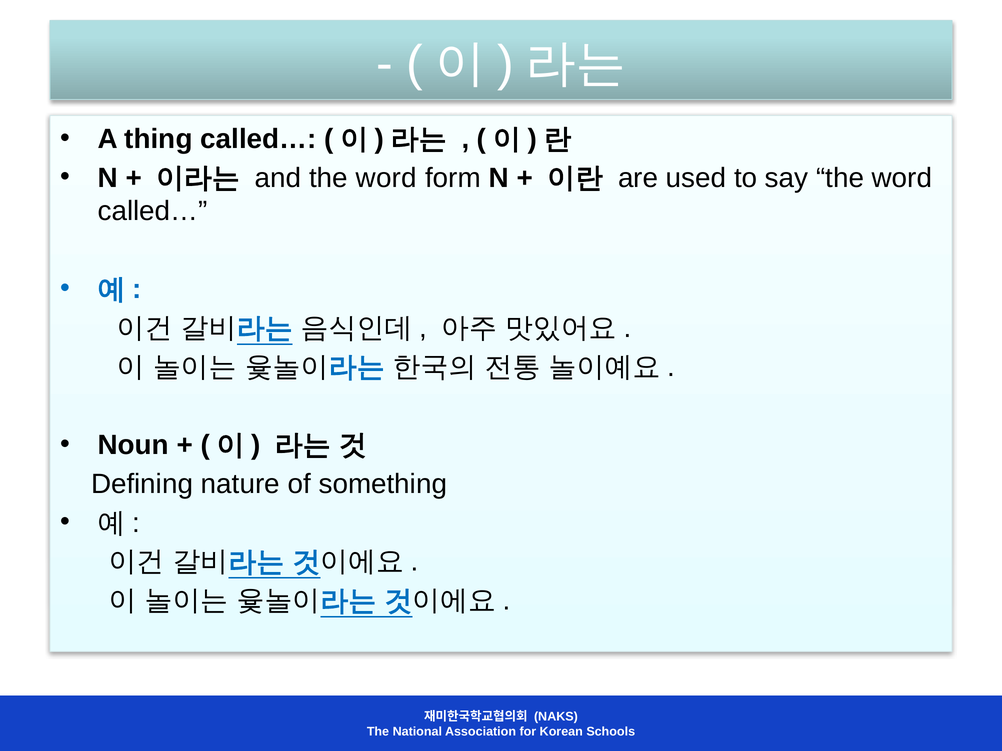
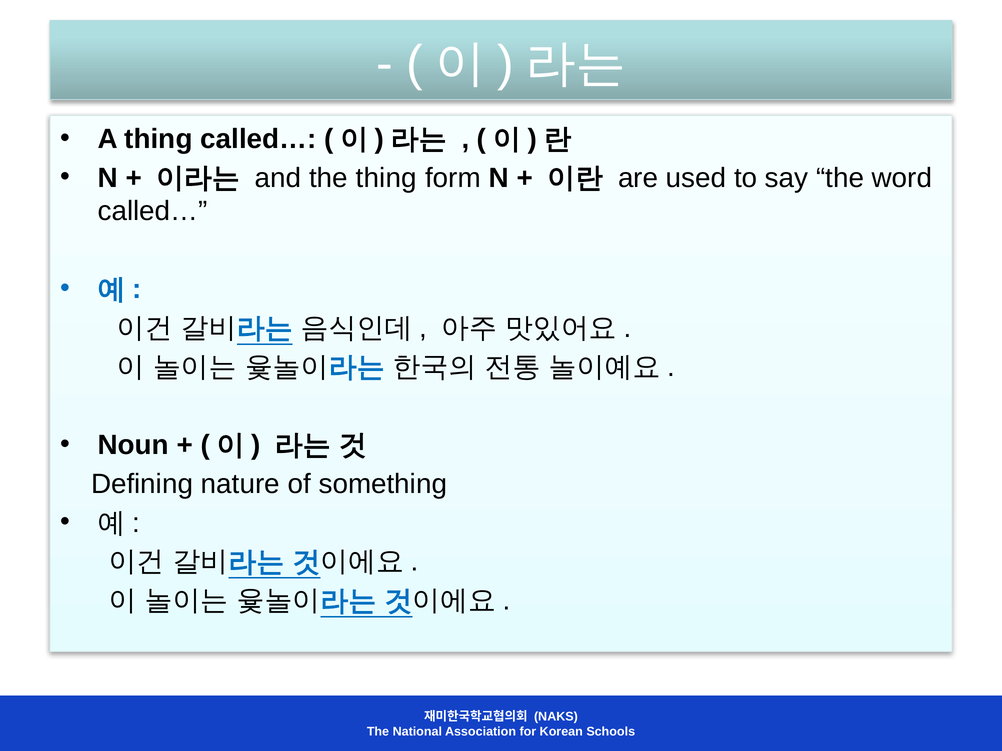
and the word: word -> thing
